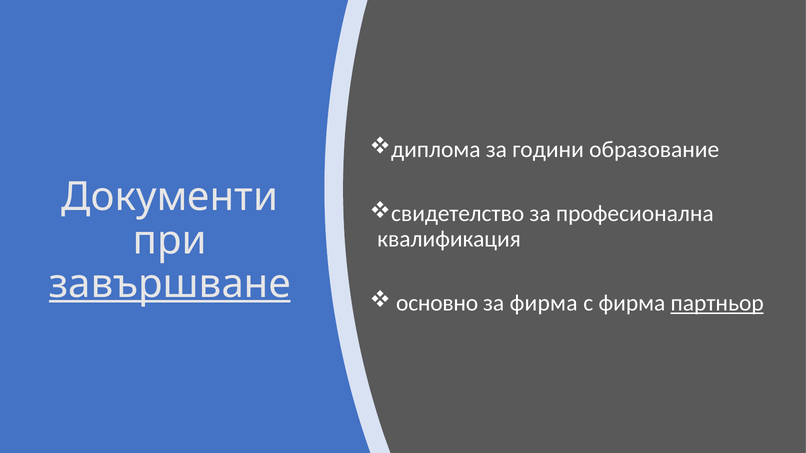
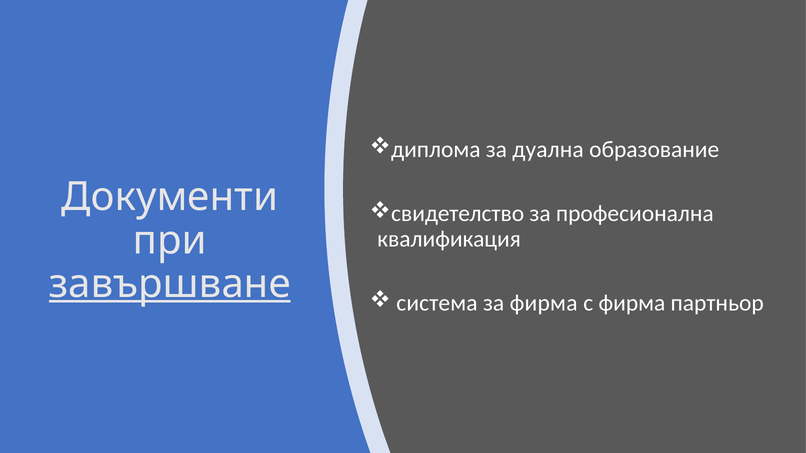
години: години -> дуална
основно: основно -> система
партньор underline: present -> none
